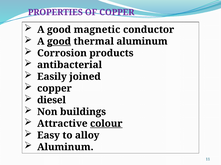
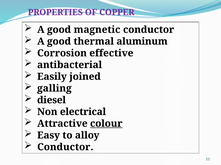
good at (59, 42) underline: present -> none
products: products -> effective
copper at (54, 89): copper -> galling
buildings: buildings -> electrical
Aluminum at (65, 148): Aluminum -> Conductor
